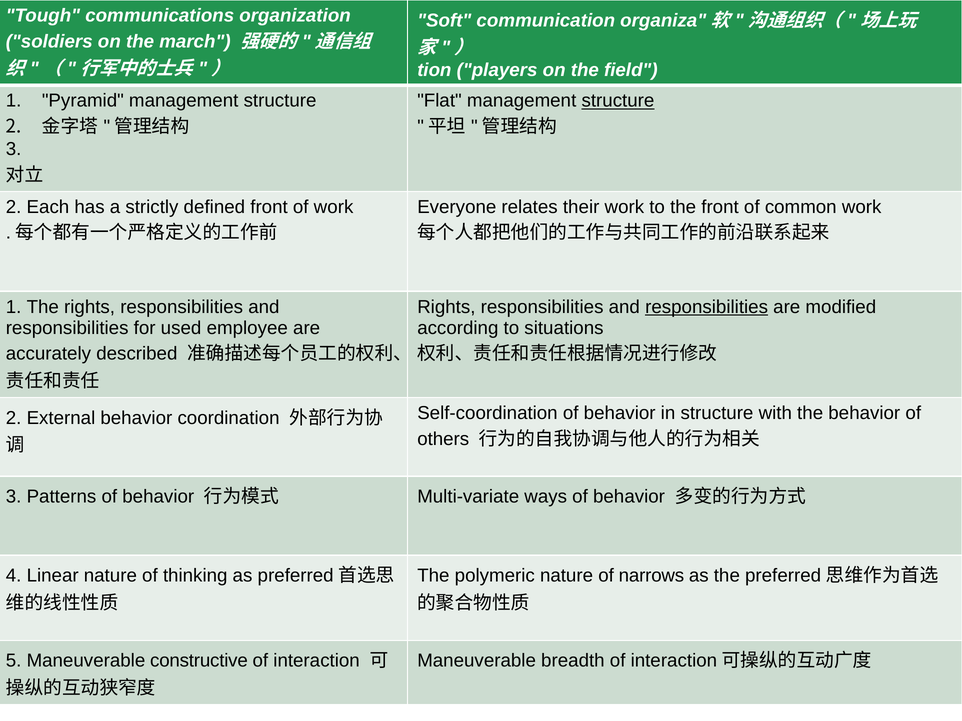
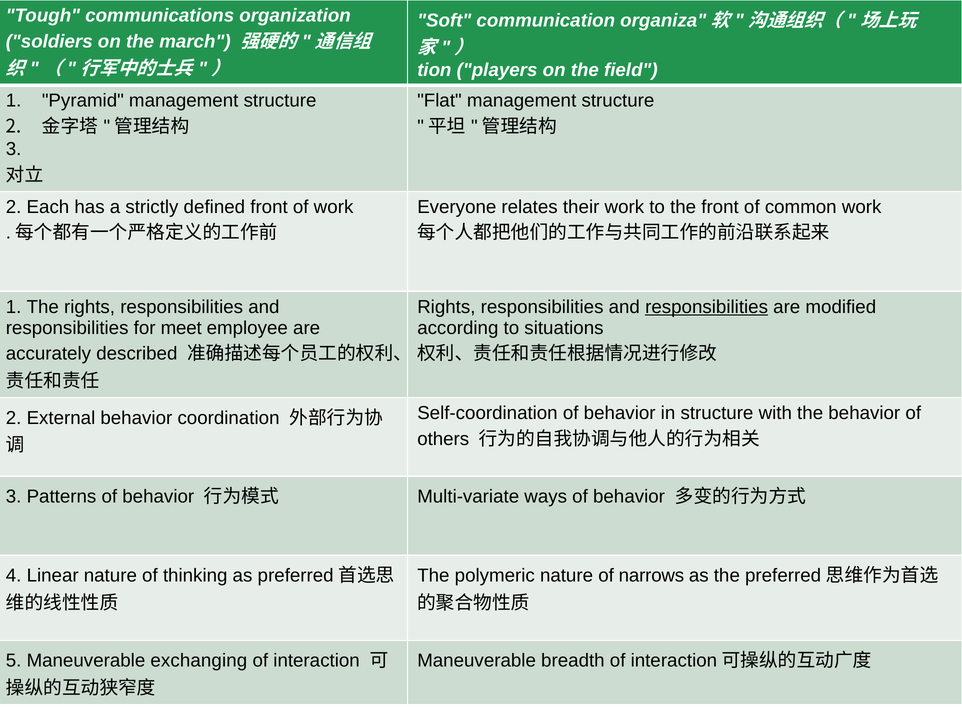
structure at (618, 101) underline: present -> none
used: used -> meet
constructive: constructive -> exchanging
